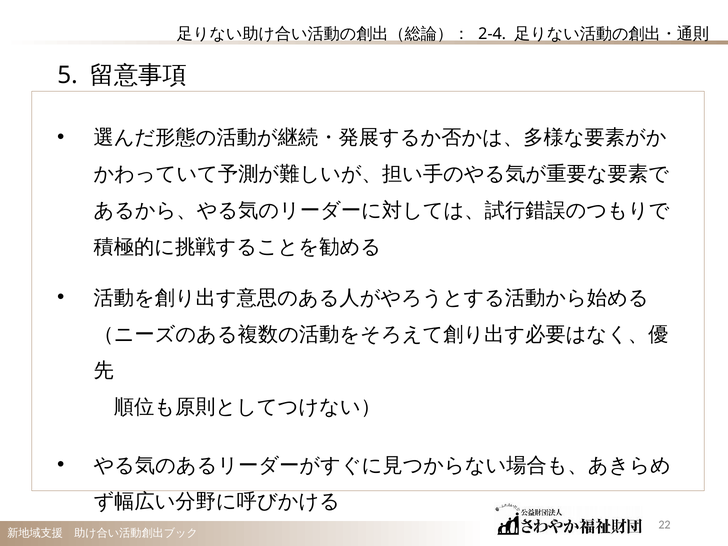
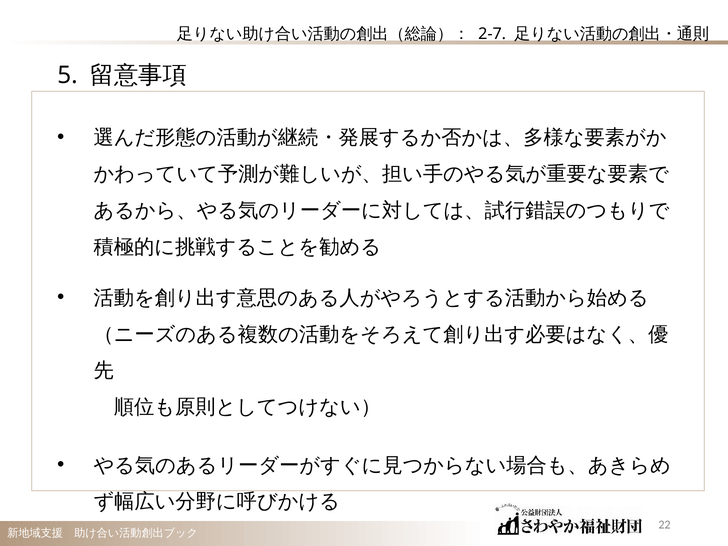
2-4: 2-4 -> 2-7
